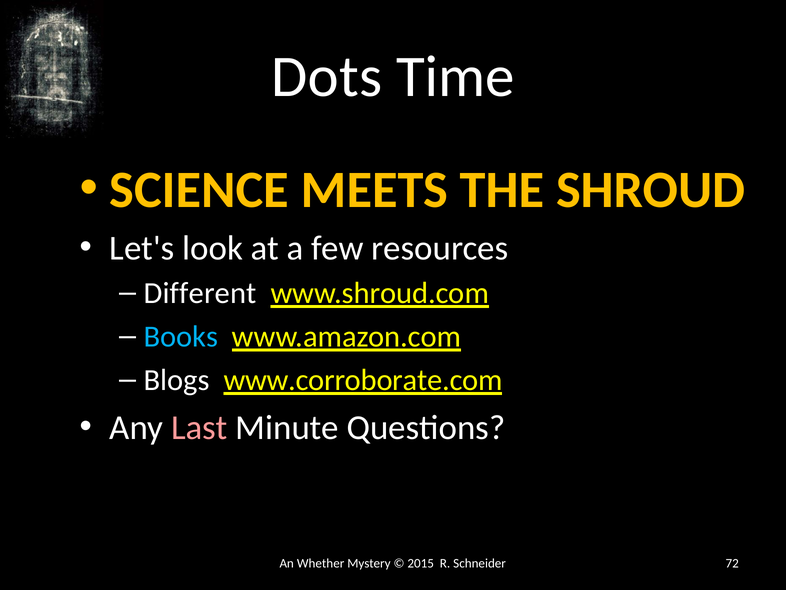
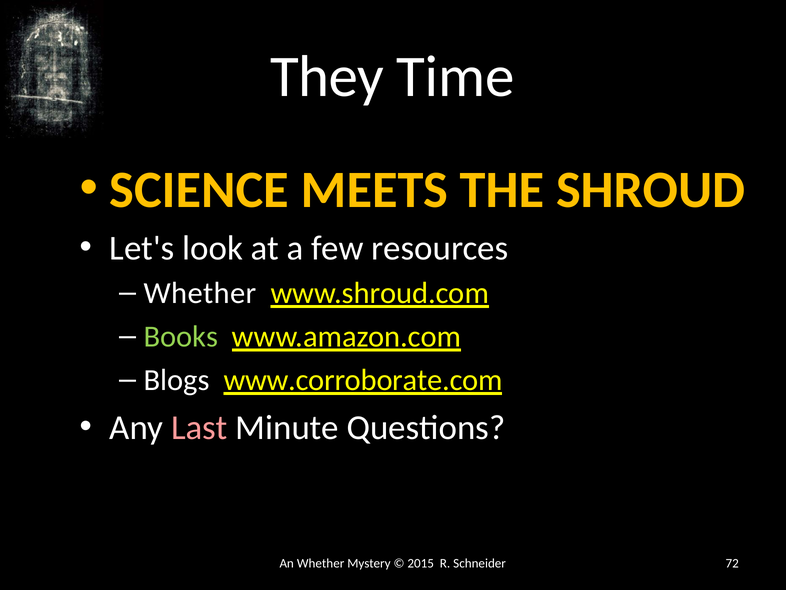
Dots: Dots -> They
Different at (200, 293): Different -> Whether
Books colour: light blue -> light green
